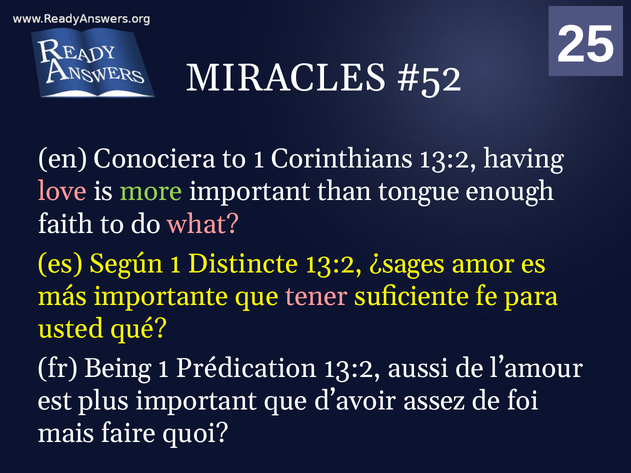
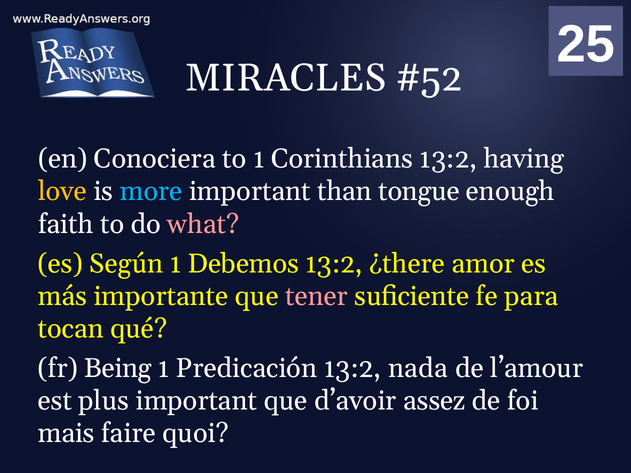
love colour: pink -> yellow
more colour: light green -> light blue
Distincte: Distincte -> Debemos
¿sages: ¿sages -> ¿there
usted: usted -> tocan
Prédication: Prédication -> Predicación
aussi: aussi -> nada
